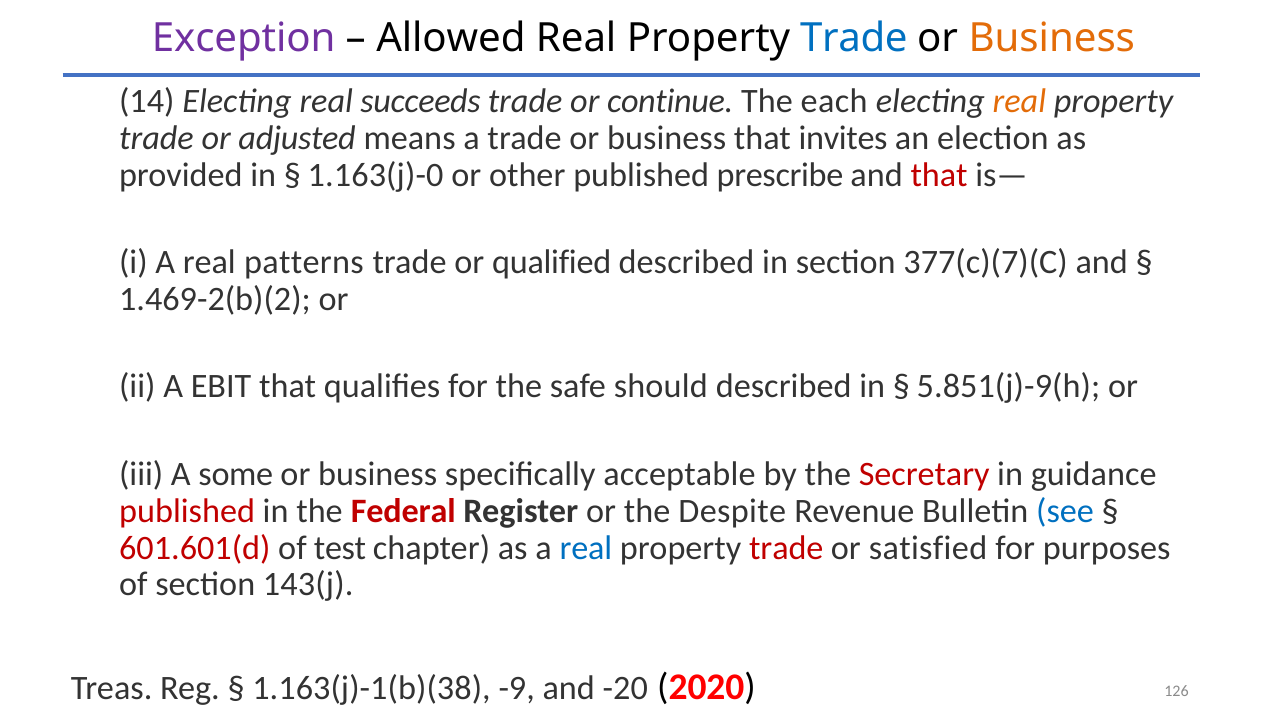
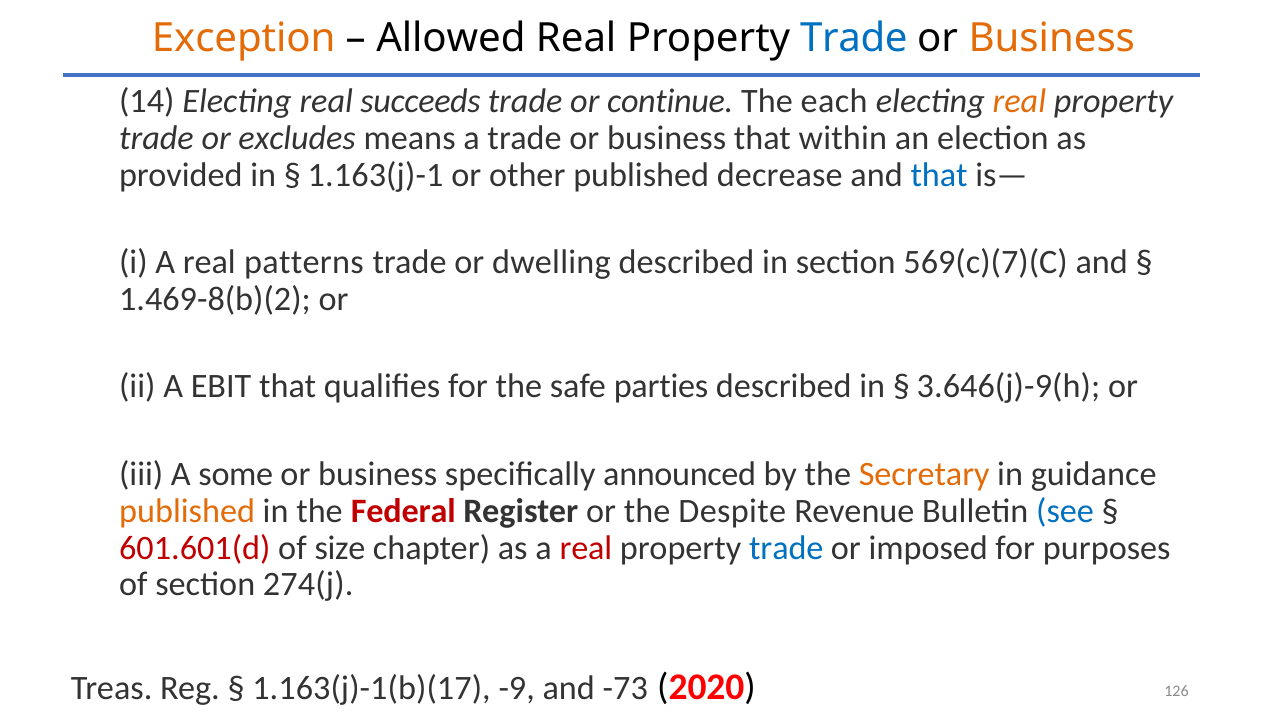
Exception colour: purple -> orange
adjusted: adjusted -> excludes
invites: invites -> within
1.163(j)-0: 1.163(j)-0 -> 1.163(j)-1
prescribe: prescribe -> decrease
that at (939, 175) colour: red -> blue
qualified: qualified -> dwelling
377(c)(7)(C: 377(c)(7)(C -> 569(c)(7)(C
1.469-2(b)(2: 1.469-2(b)(2 -> 1.469-8(b)(2
should: should -> parties
5.851(j)-9(h: 5.851(j)-9(h -> 3.646(j)-9(h
acceptable: acceptable -> announced
Secretary colour: red -> orange
published at (187, 511) colour: red -> orange
test: test -> size
real at (586, 548) colour: blue -> red
trade at (786, 548) colour: red -> blue
satisfied: satisfied -> imposed
143(j: 143(j -> 274(j
1.163(j)-1(b)(38: 1.163(j)-1(b)(38 -> 1.163(j)-1(b)(17
-20: -20 -> -73
